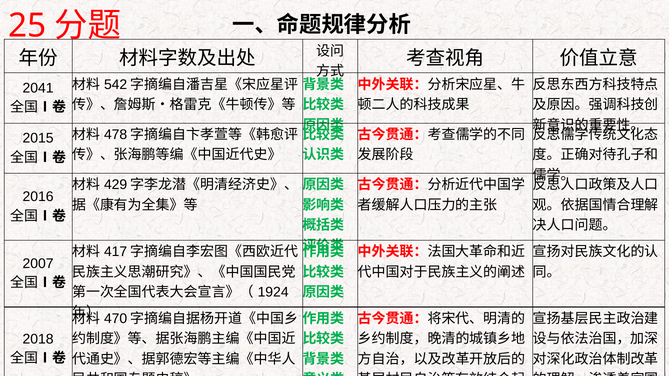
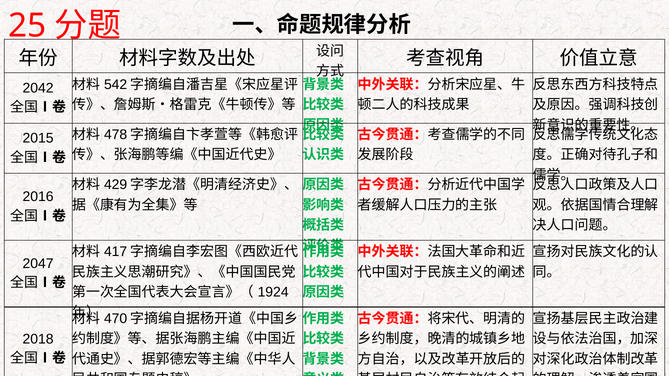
2041: 2041 -> 2042
2007: 2007 -> 2047
